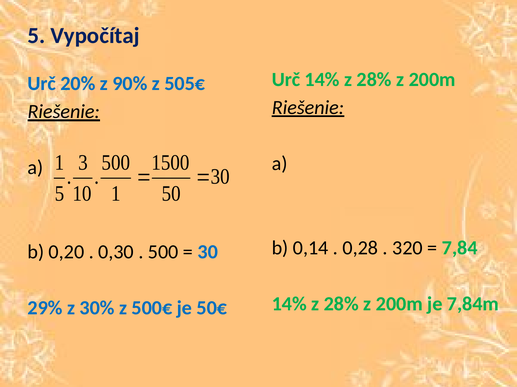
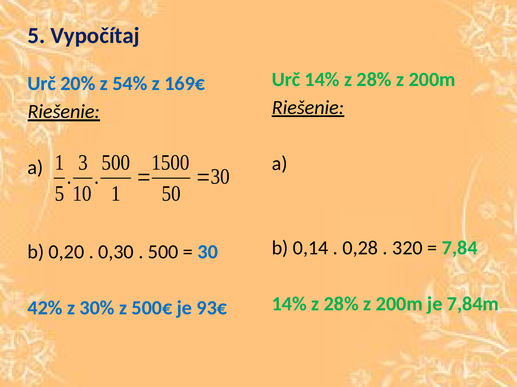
90%: 90% -> 54%
505€: 505€ -> 169€
29%: 29% -> 42%
50€: 50€ -> 93€
